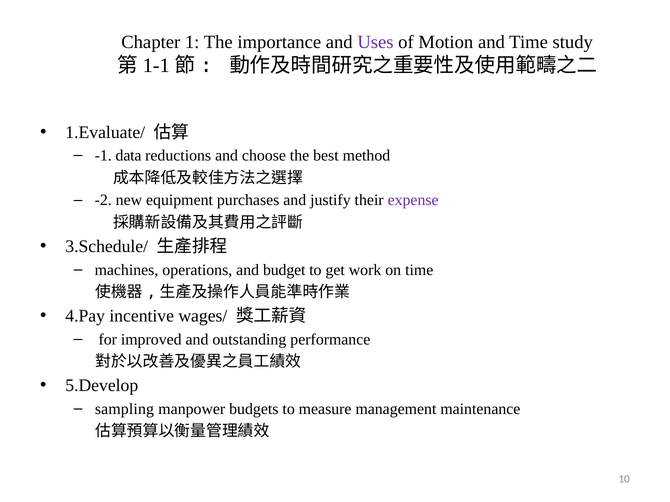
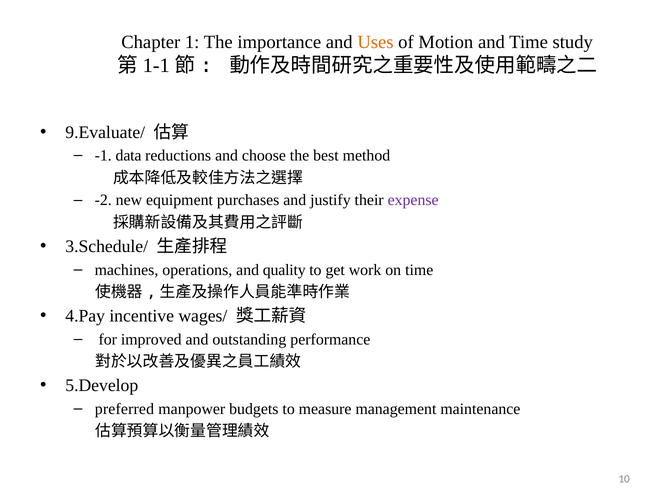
Uses colour: purple -> orange
1.Evaluate/: 1.Evaluate/ -> 9.Evaluate/
budget: budget -> quality
sampling: sampling -> preferred
